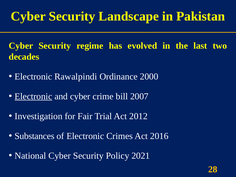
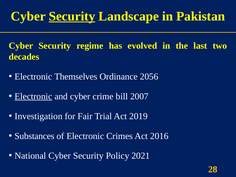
Security at (72, 16) underline: none -> present
Rawalpindi: Rawalpindi -> Themselves
2000: 2000 -> 2056
2012: 2012 -> 2019
